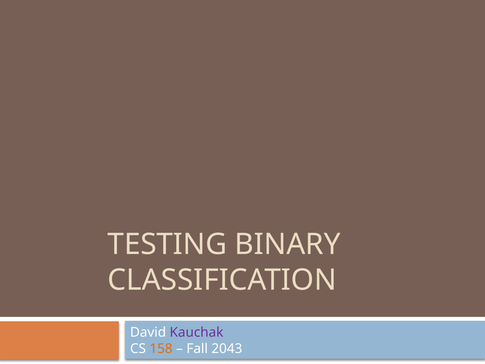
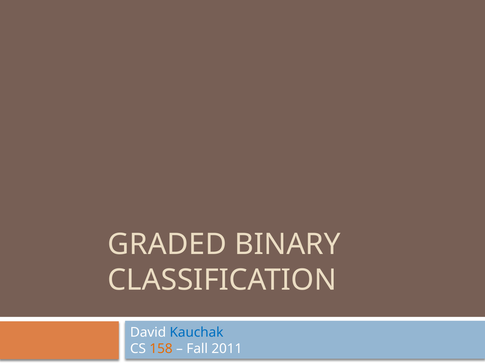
TESTING: TESTING -> GRADED
Kauchak colour: purple -> blue
2043: 2043 -> 2011
